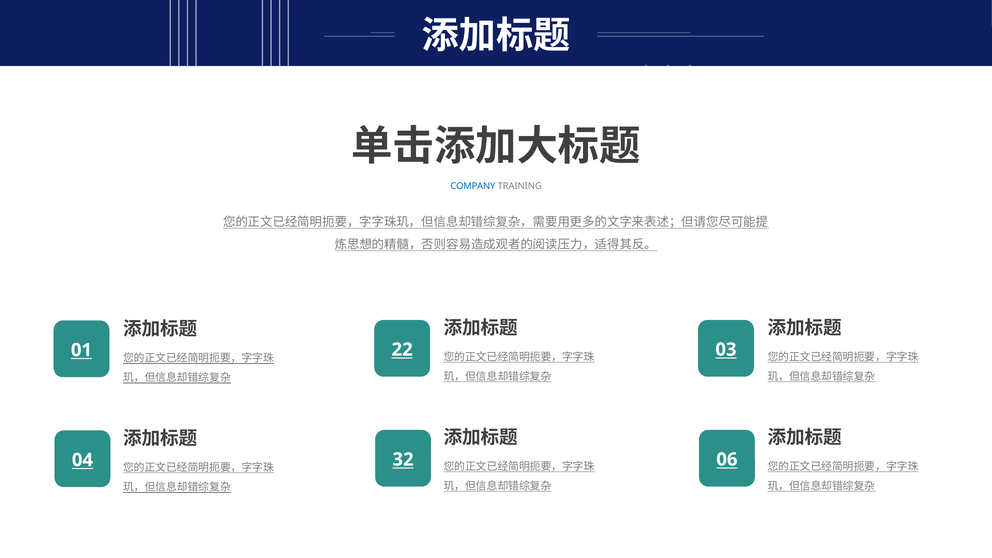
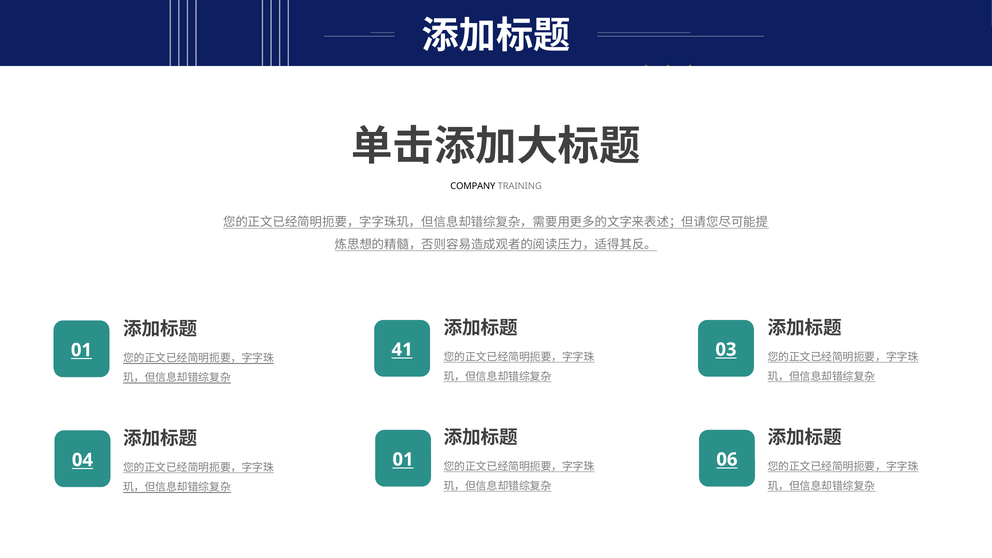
COMPANY colour: blue -> black
22: 22 -> 41
04 32: 32 -> 01
